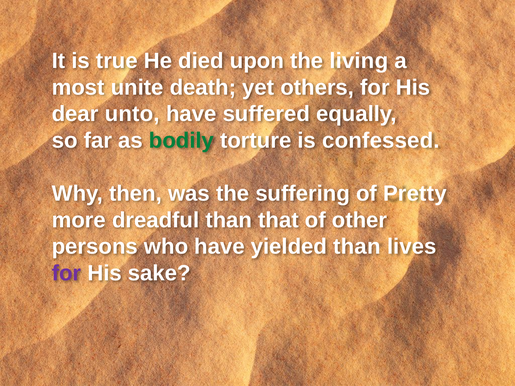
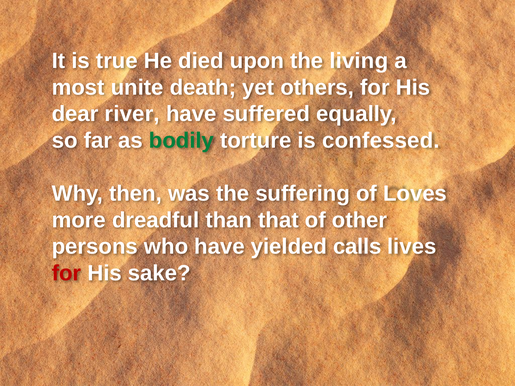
unto: unto -> river
Pretty: Pretty -> Loves
yielded than: than -> calls
for at (67, 273) colour: purple -> red
